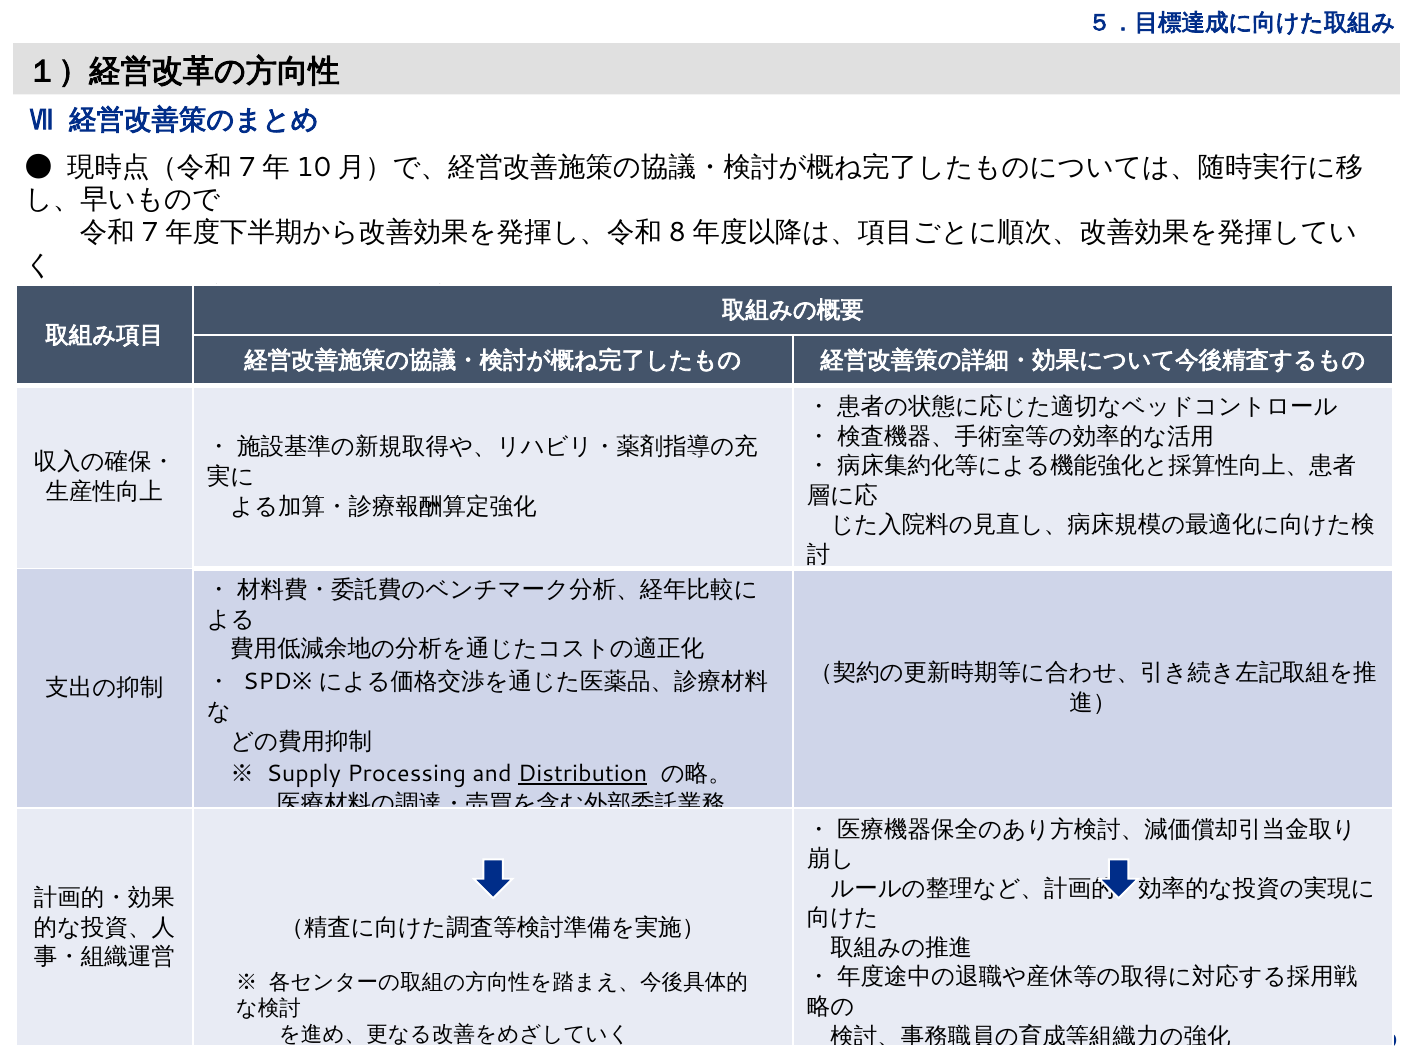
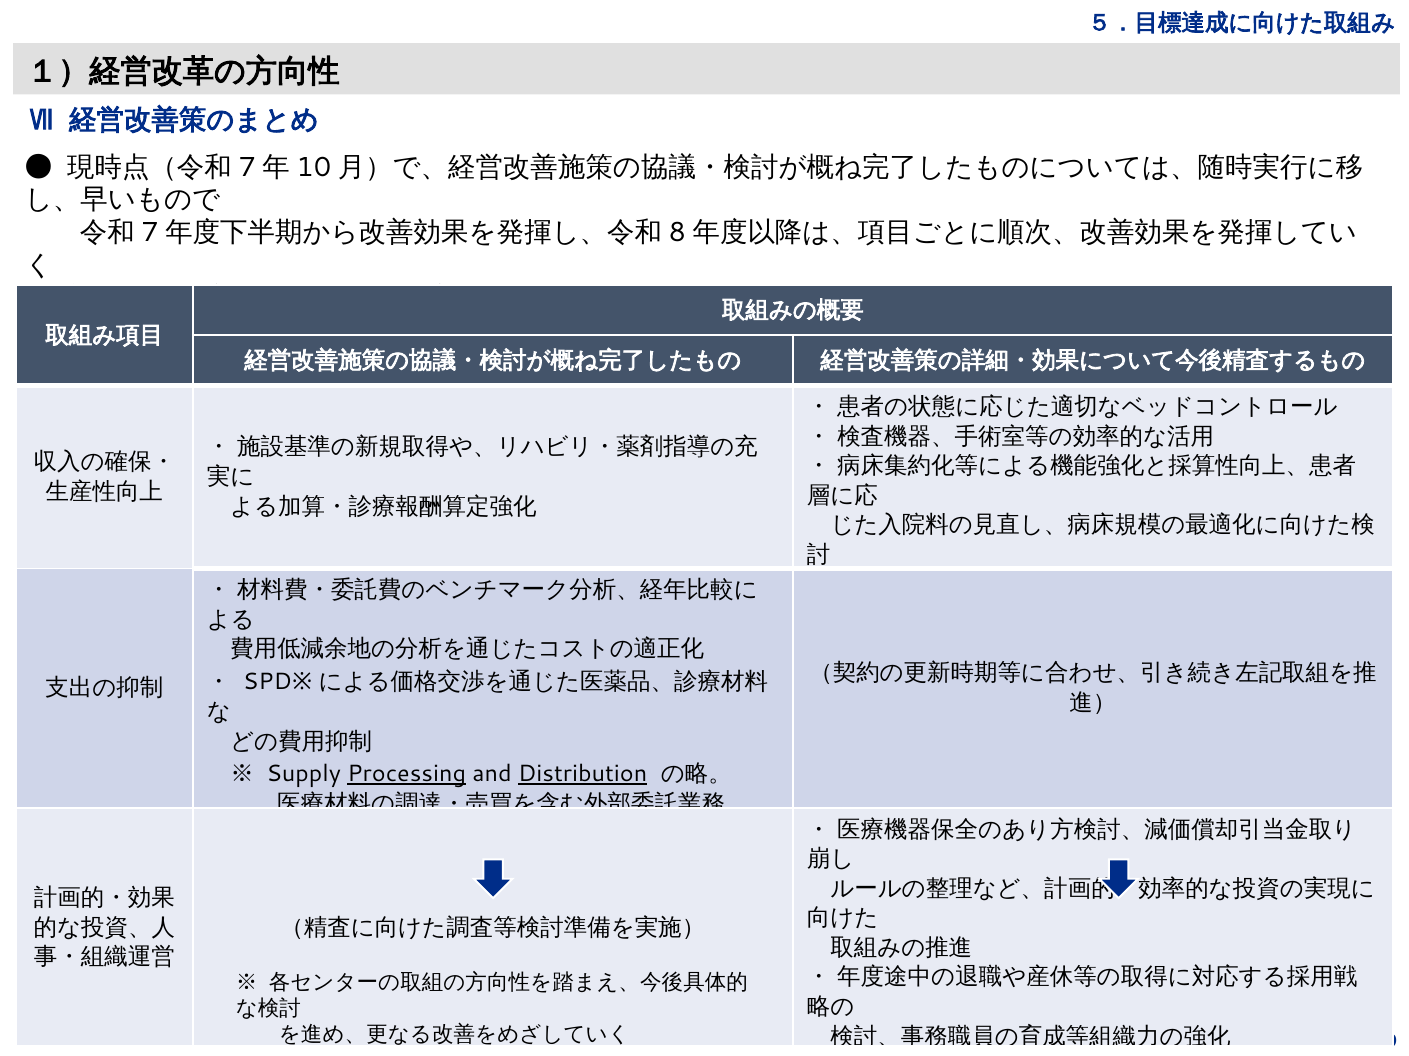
Processing underline: none -> present
